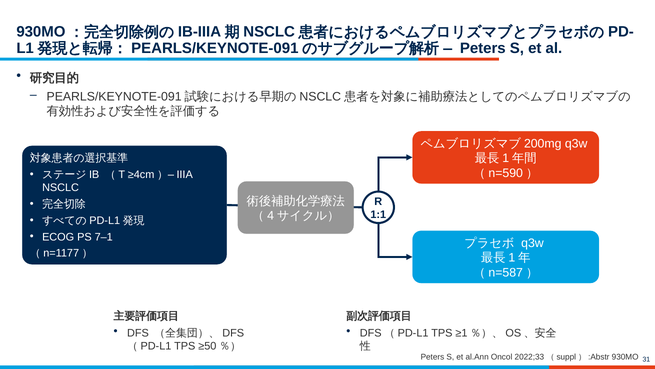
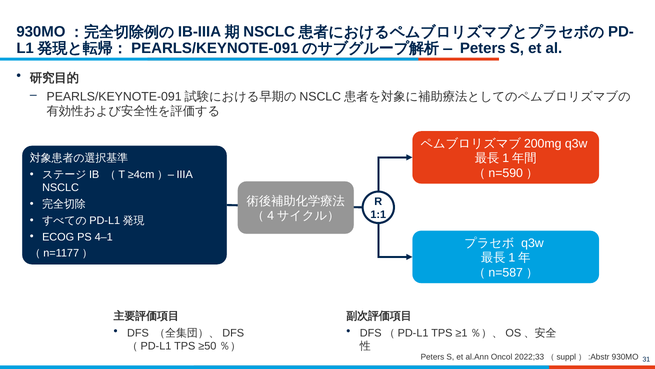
7–1: 7–1 -> 4–1
